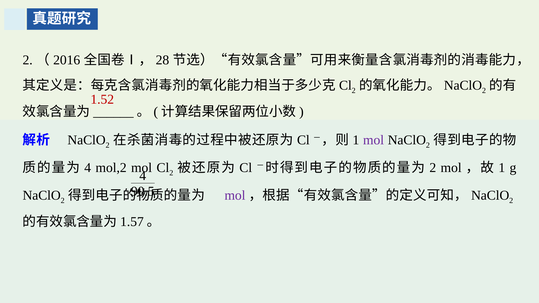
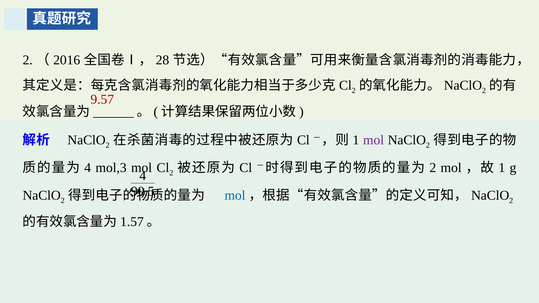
1.52: 1.52 -> 9.57
mol,2: mol,2 -> mol,3
mol at (235, 196) colour: purple -> blue
